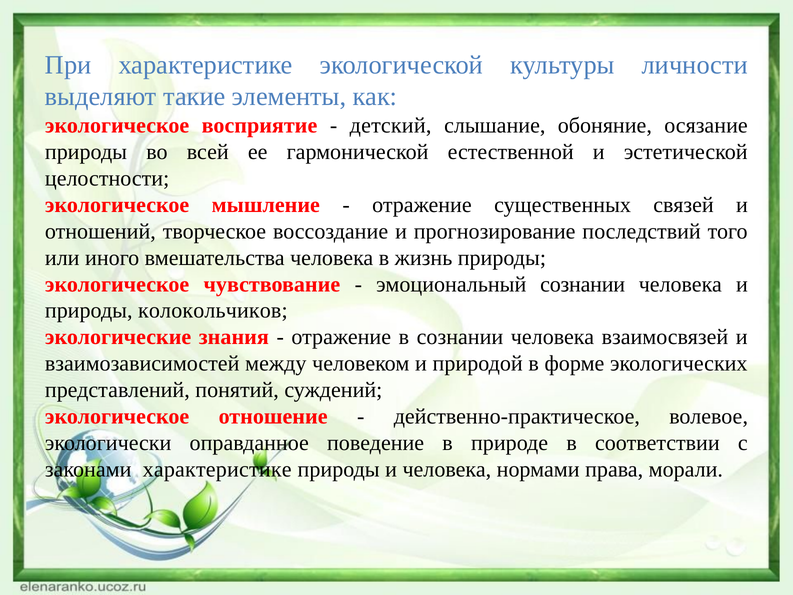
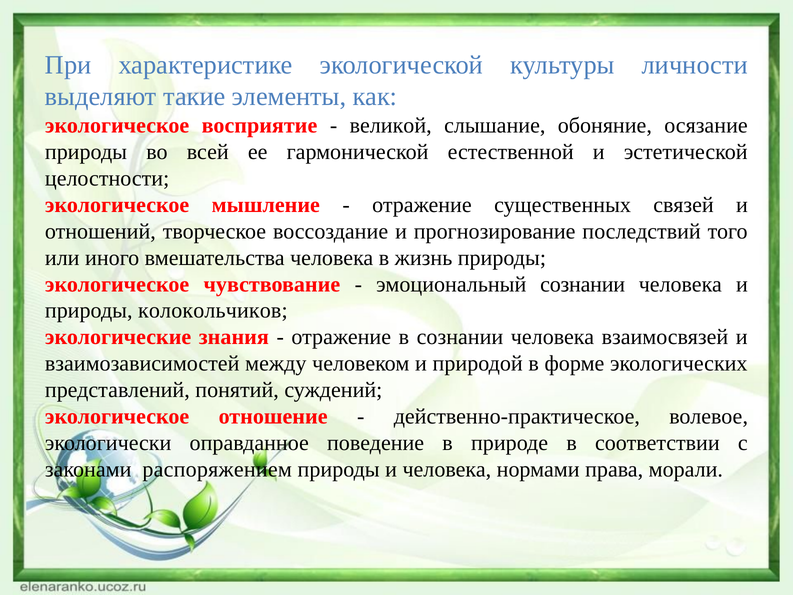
детский: детский -> великой
законами характеристике: характеристике -> распоряжением
